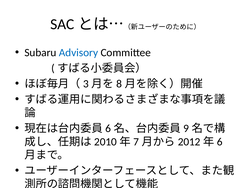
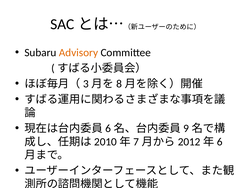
Advisory colour: blue -> orange
